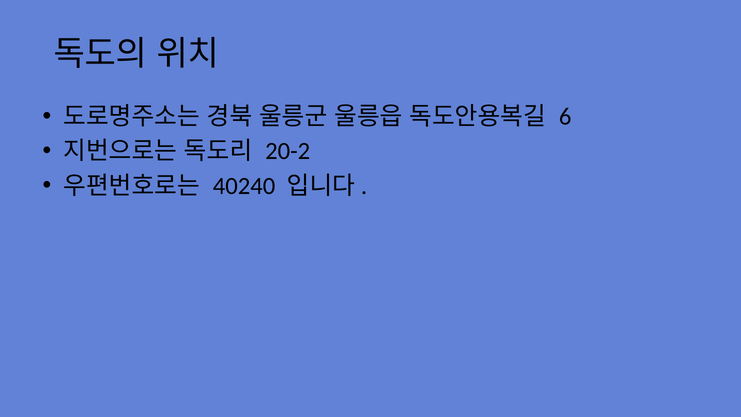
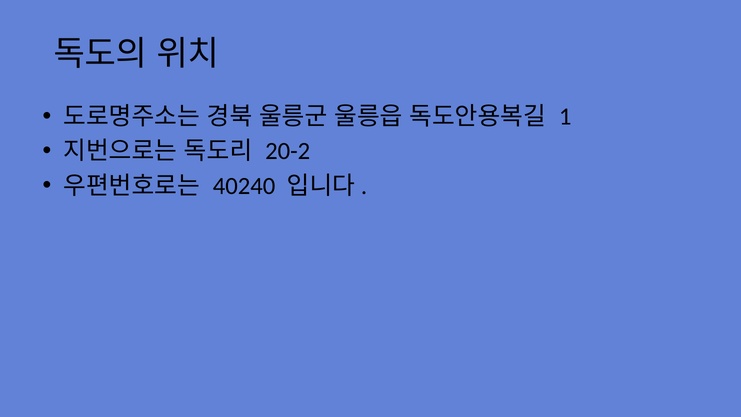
6: 6 -> 1
